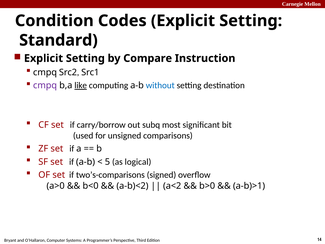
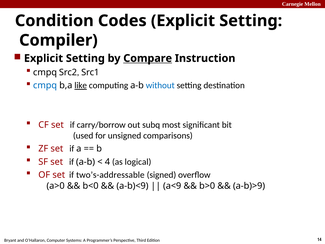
Standard: Standard -> Compiler
Compare underline: none -> present
cmpq at (45, 85) colour: purple -> blue
5: 5 -> 4
two’s-comparisons: two’s-comparisons -> two’s-addressable
a-b)<2: a-b)<2 -> a-b)<9
a<2: a<2 -> a<9
a-b)>1: a-b)>1 -> a-b)>9
